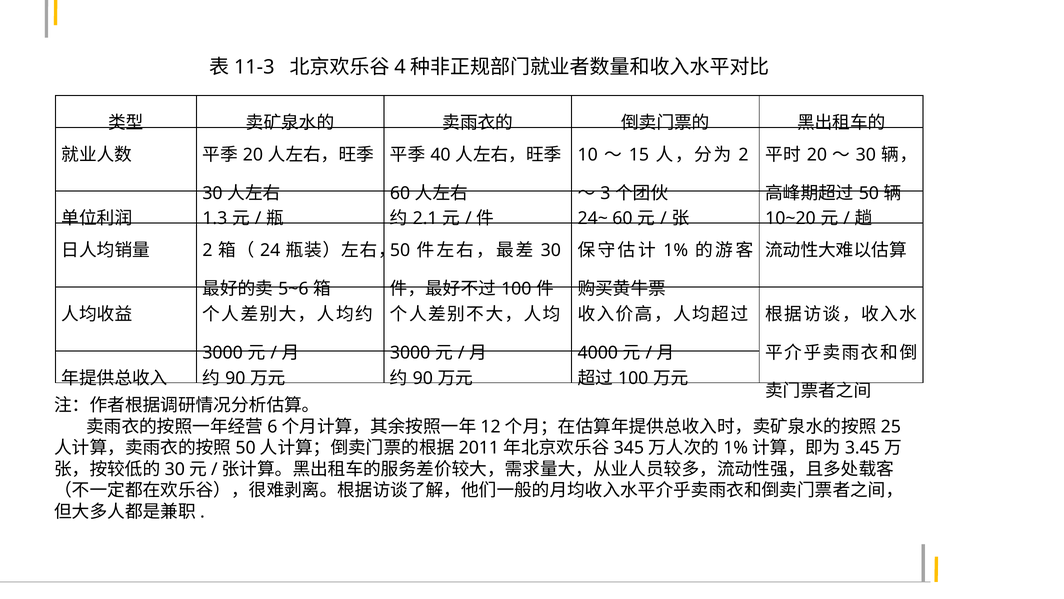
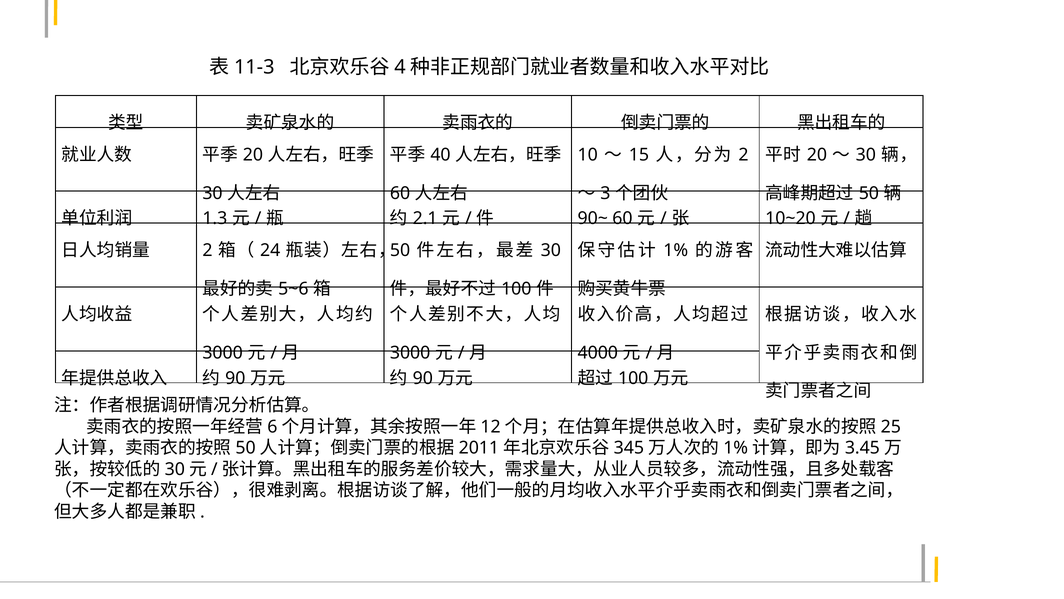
24~: 24~ -> 90~
